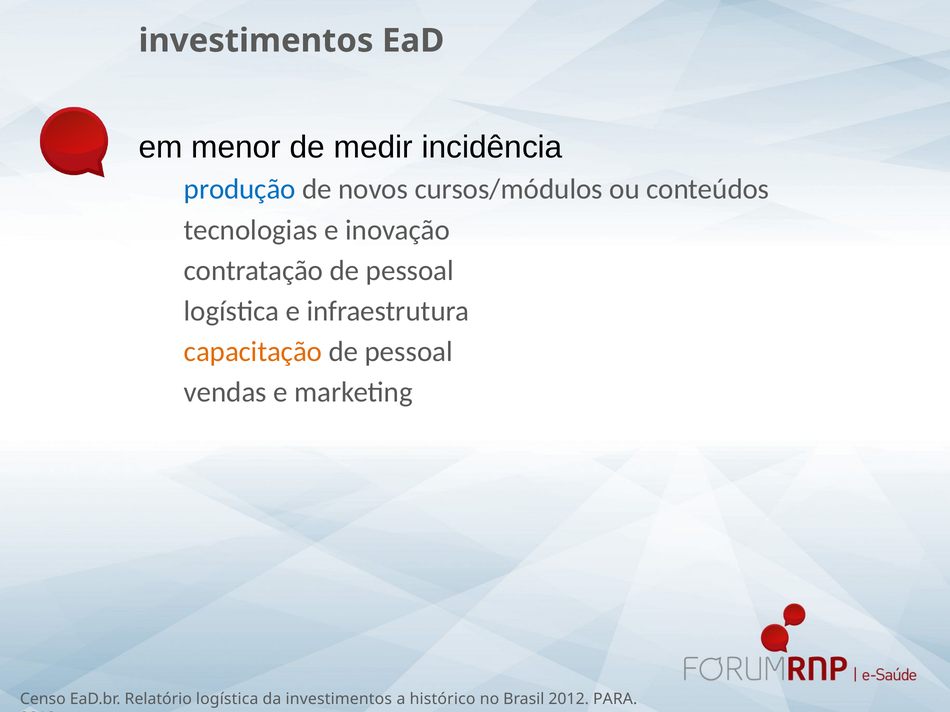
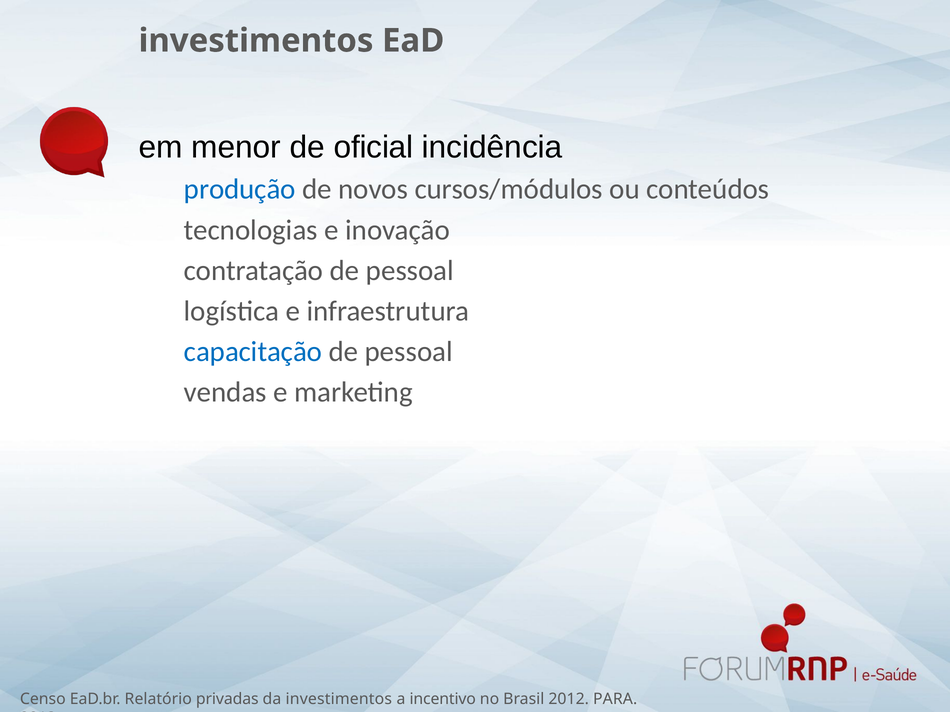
medir: medir -> oficial
capacitação colour: orange -> blue
Relatório logística: logística -> privadas
histórico: histórico -> incentivo
